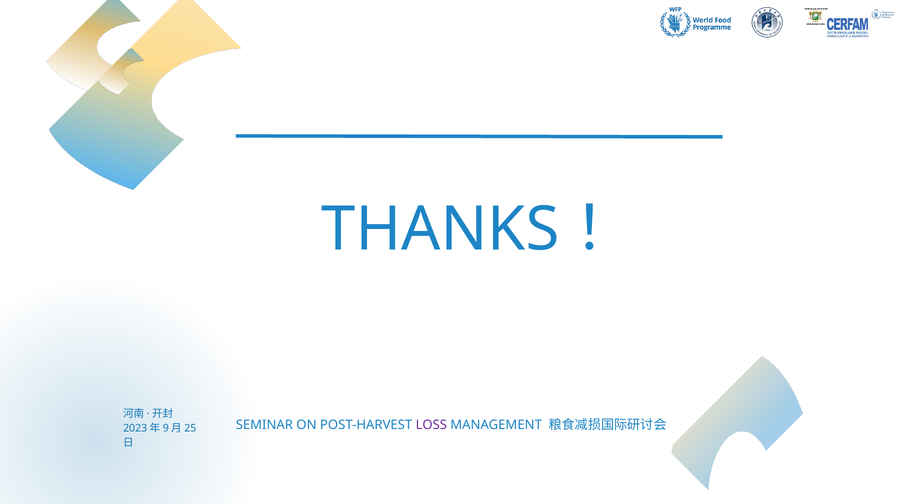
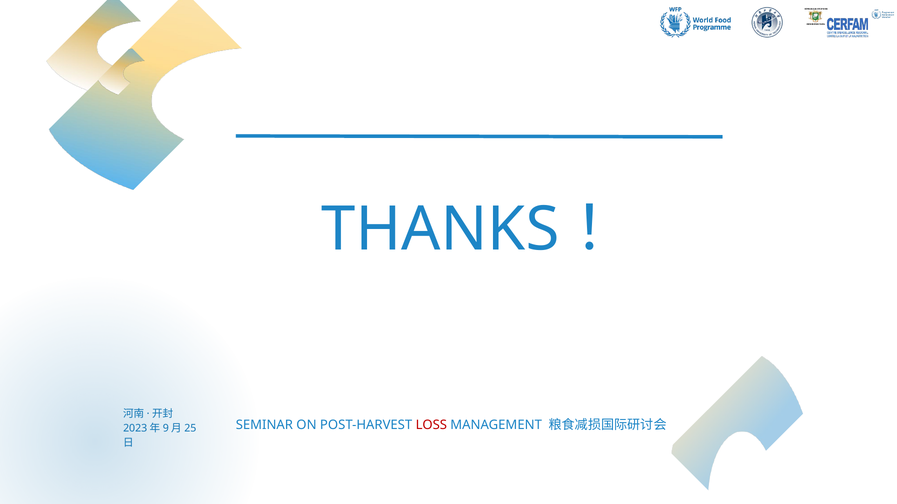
LOSS colour: purple -> red
